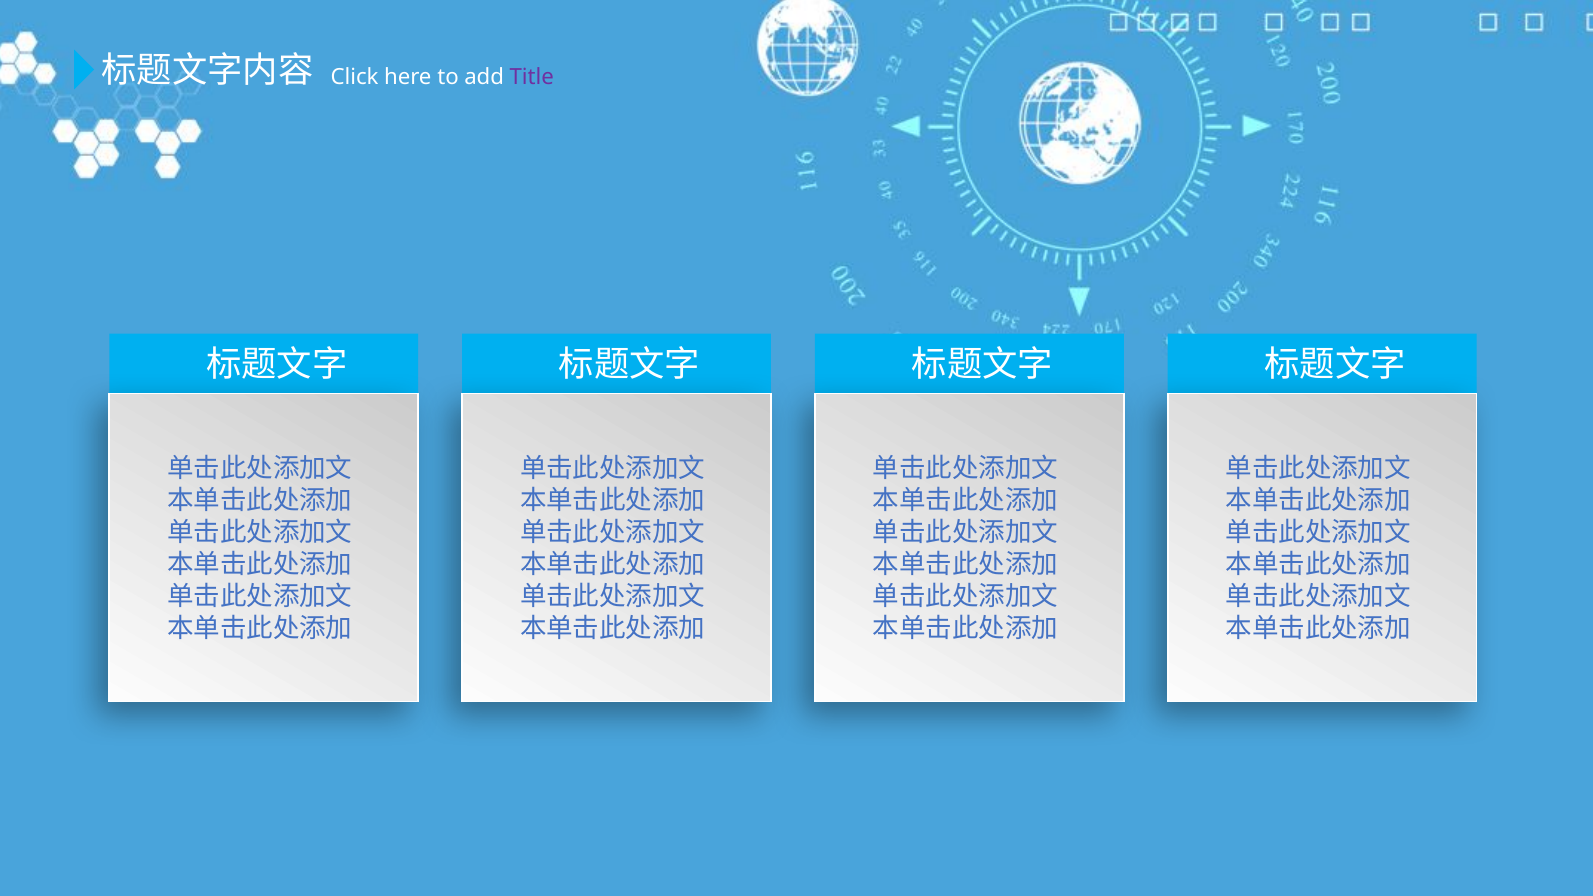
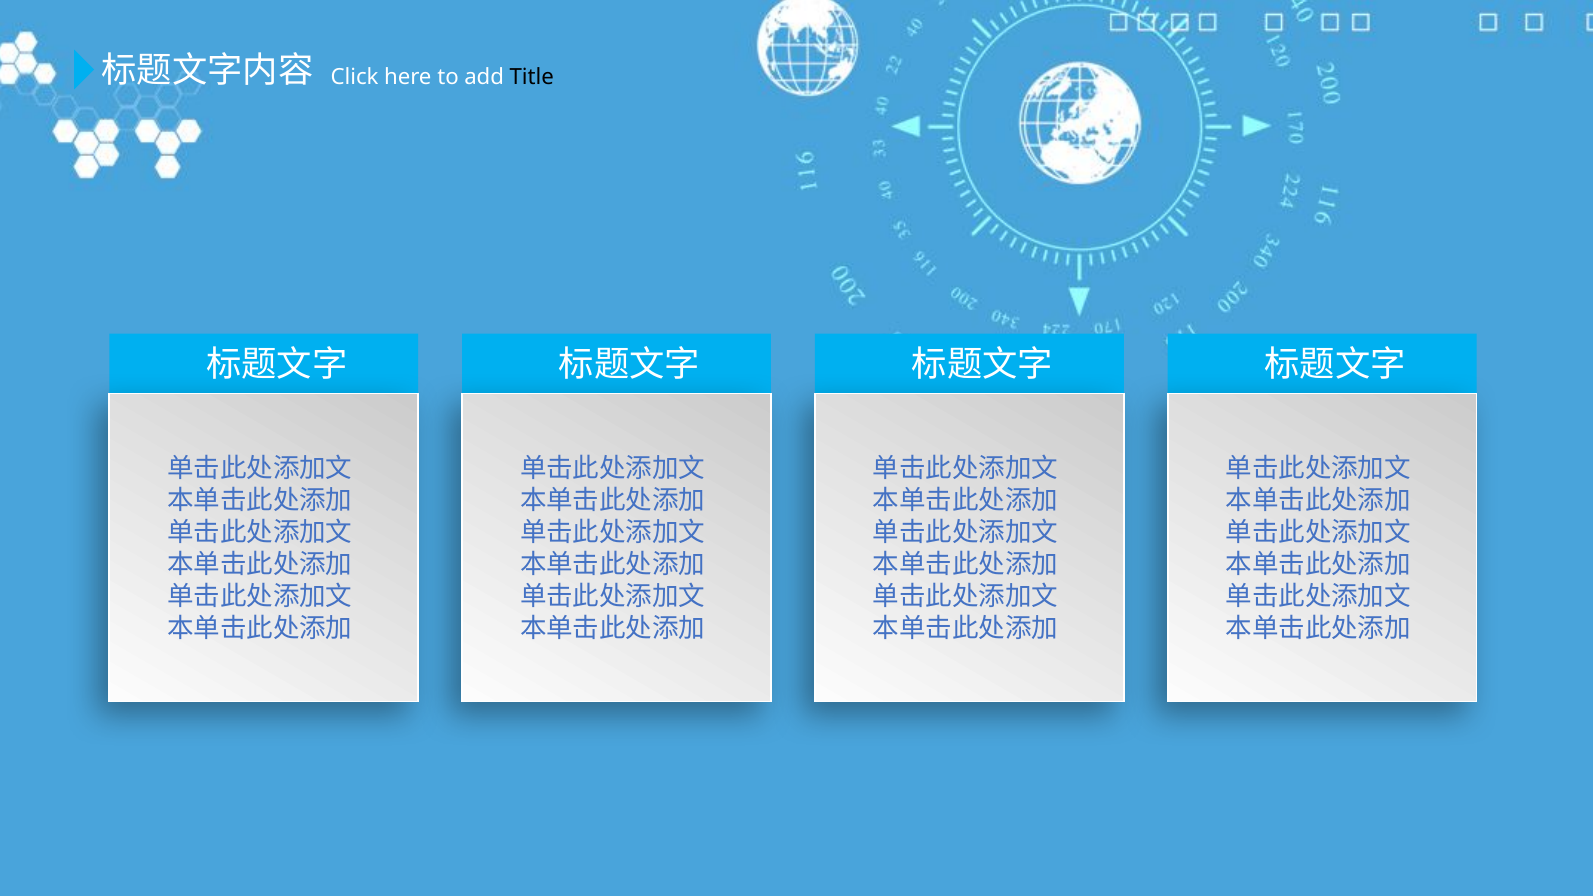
Title colour: purple -> black
